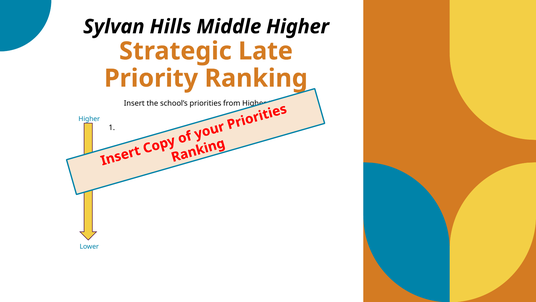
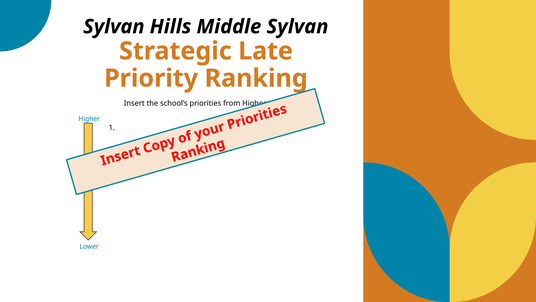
Middle Higher: Higher -> Sylvan
